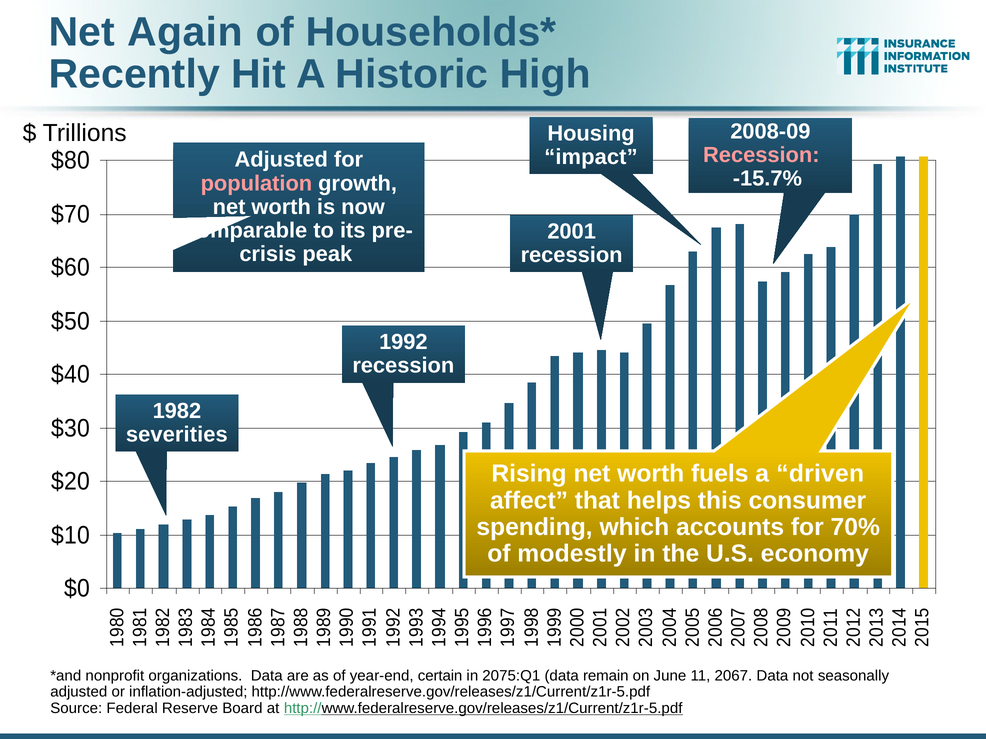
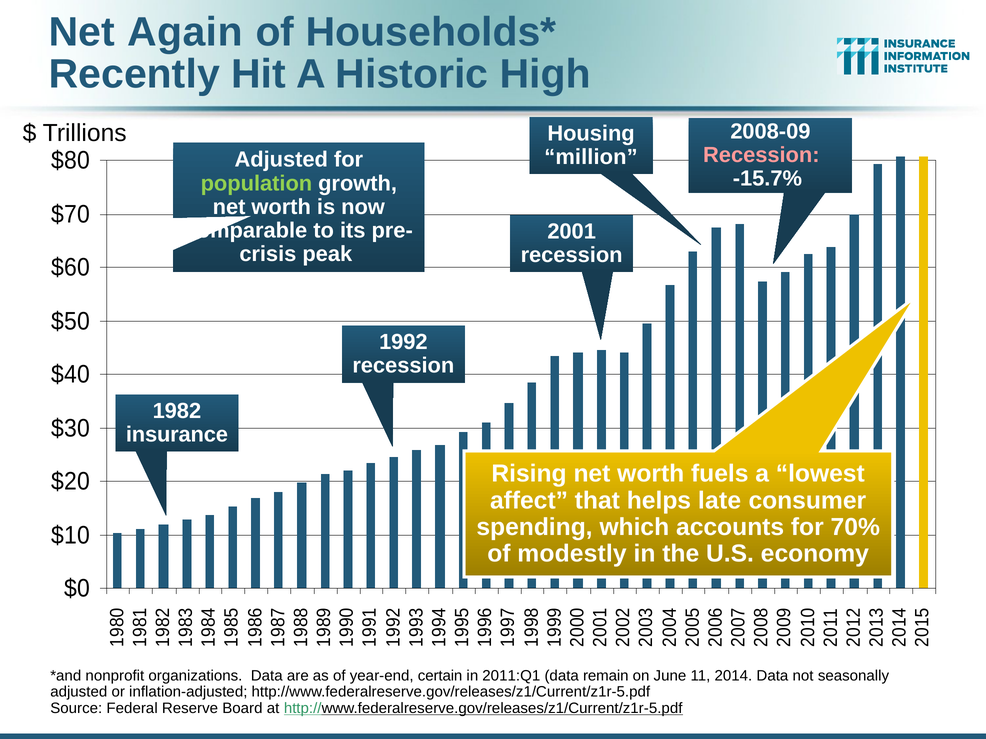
impact: impact -> million
population colour: pink -> light green
severities: severities -> insurance
driven: driven -> lowest
this: this -> late
2075:Q1: 2075:Q1 -> 2011:Q1
2067: 2067 -> 2014
